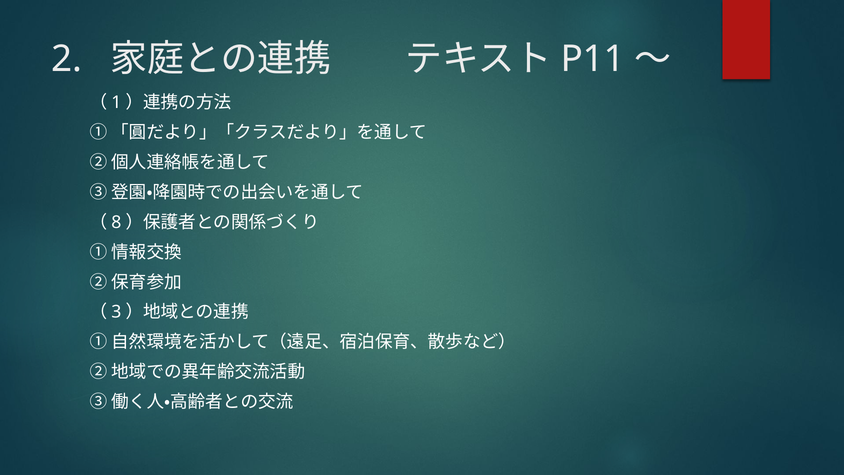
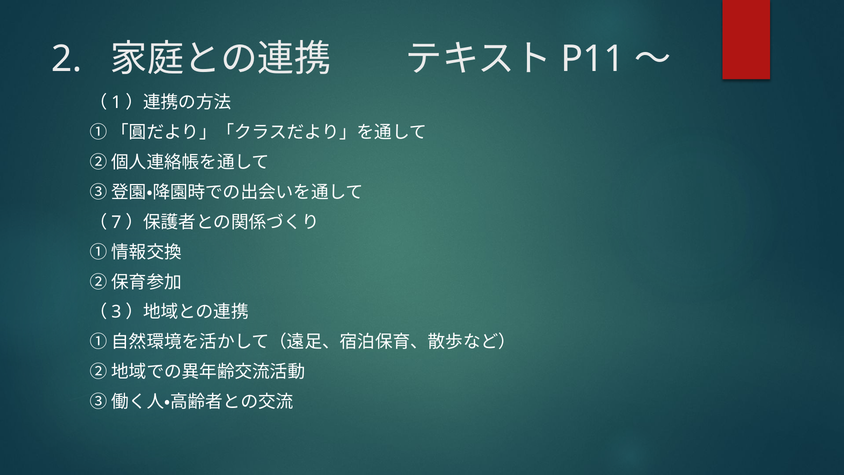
8: 8 -> 7
